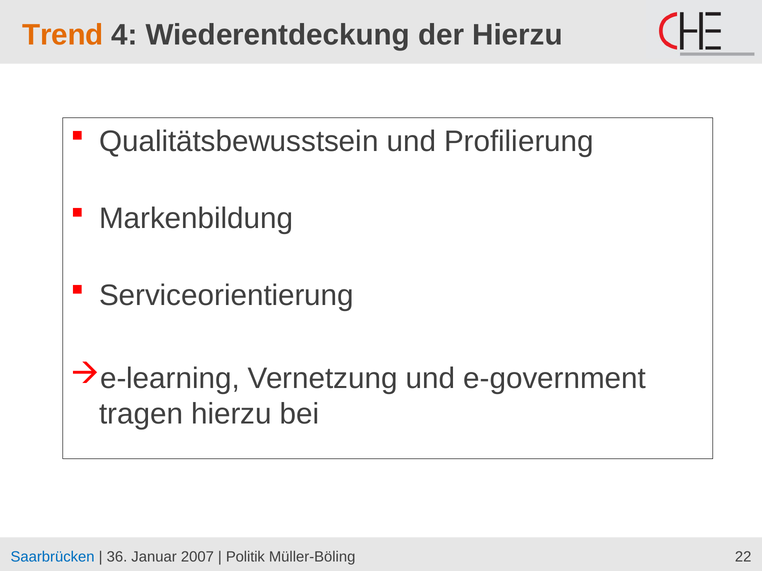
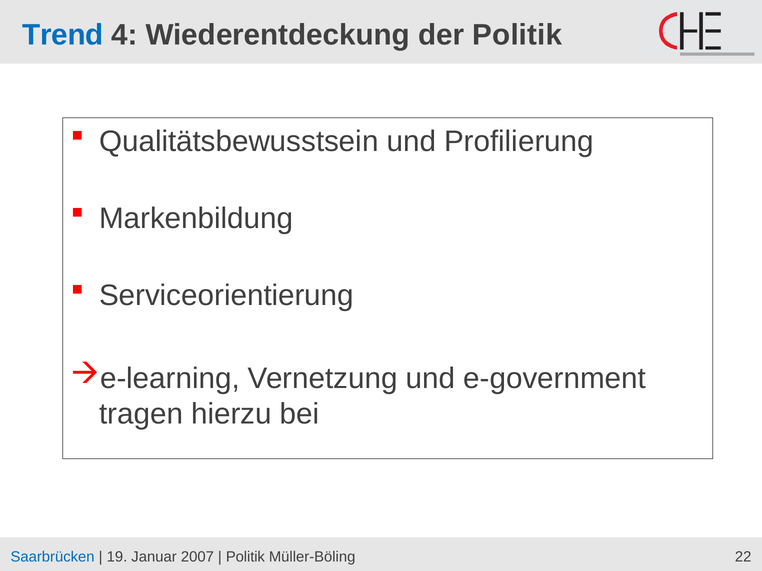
Trend colour: orange -> blue
der Hierzu: Hierzu -> Politik
36: 36 -> 19
